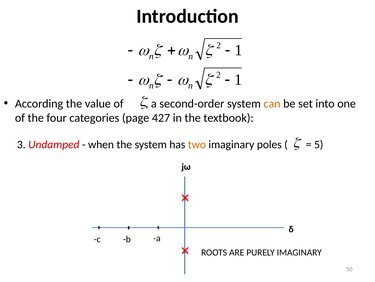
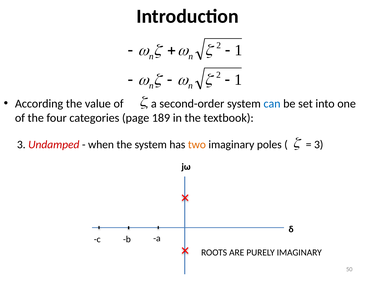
can colour: orange -> blue
427: 427 -> 189
5 at (319, 144): 5 -> 3
